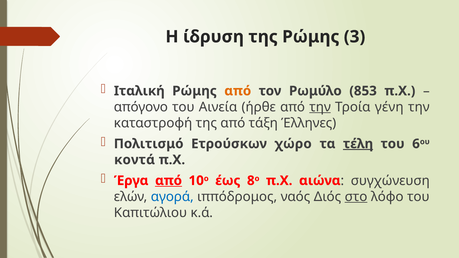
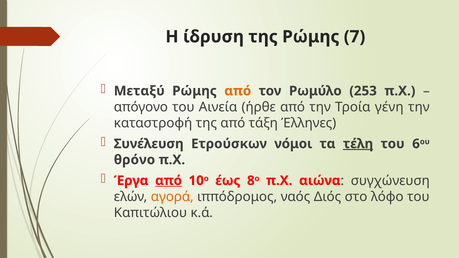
3: 3 -> 7
Ιταλική: Ιταλική -> Μεταξύ
853: 853 -> 253
την at (320, 107) underline: present -> none
Πολιτισμό: Πολιτισμό -> Συνέλευση
χώρο: χώρο -> νόμοι
κοντά: κοντά -> θρόνο
αγορά colour: blue -> orange
στο underline: present -> none
